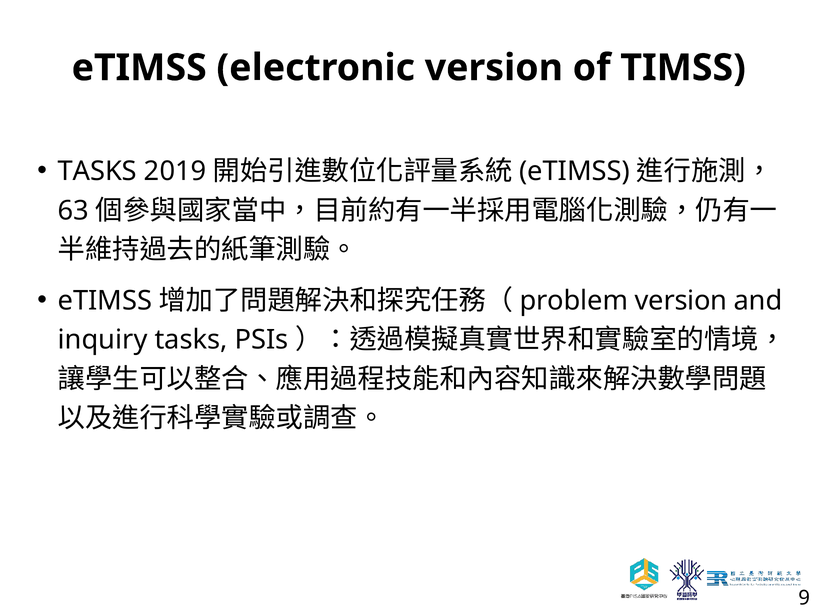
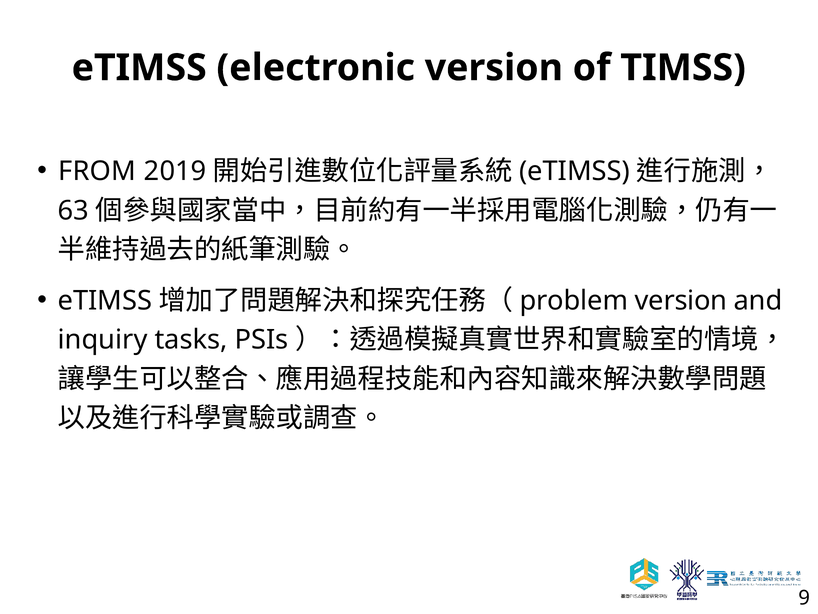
TASKS at (97, 171): TASKS -> FROM
